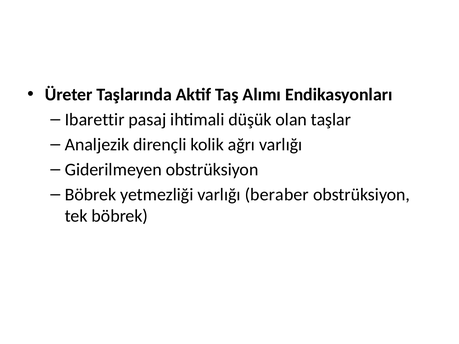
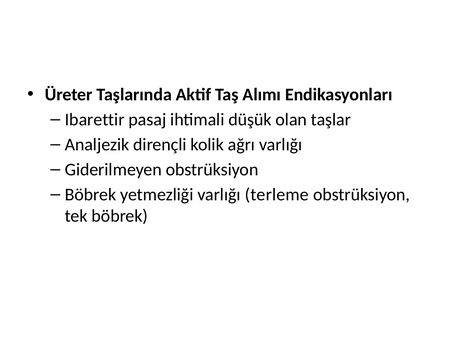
beraber: beraber -> terleme
